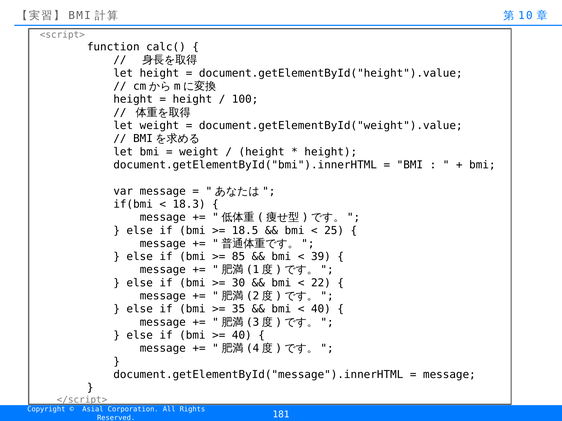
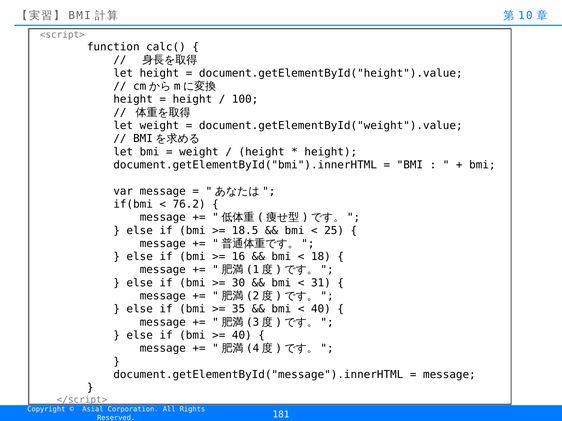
18.3: 18.3 -> 76.2
85: 85 -> 16
39: 39 -> 18
22: 22 -> 31
